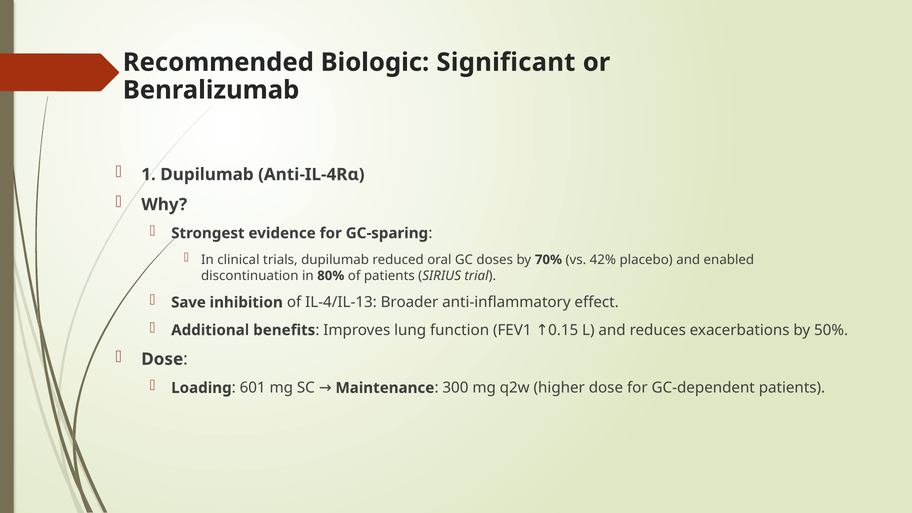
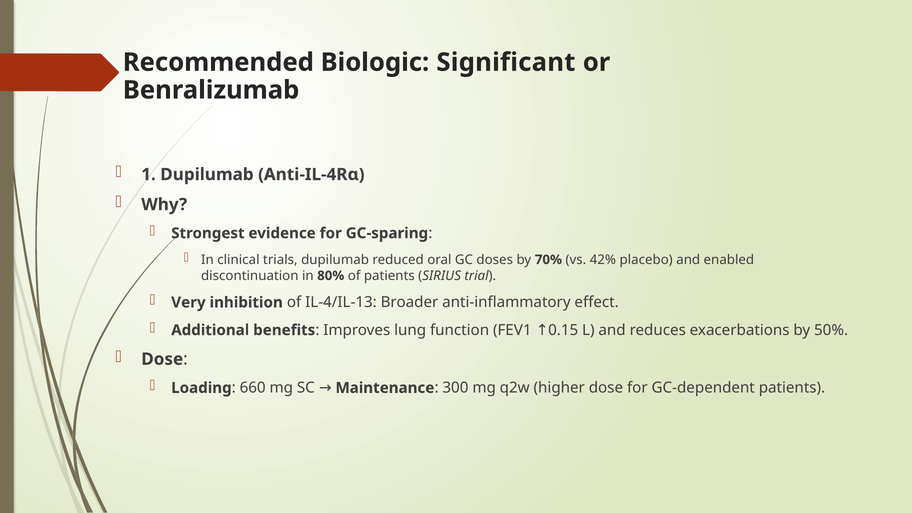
Save: Save -> Very
601: 601 -> 660
